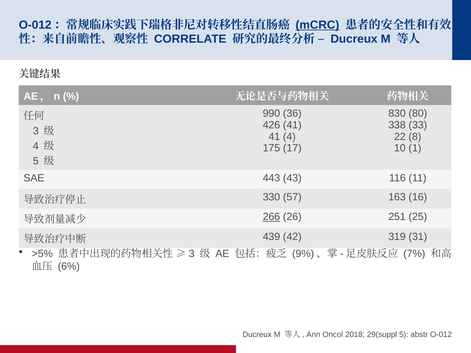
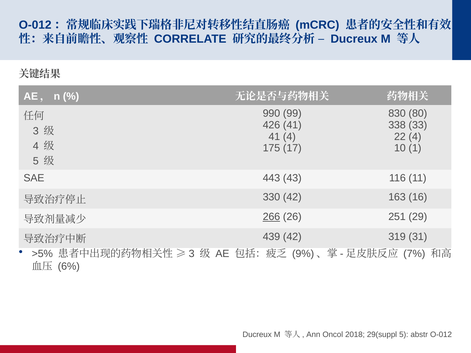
mCRC underline: present -> none
36: 36 -> 99
22 8: 8 -> 4
330 57: 57 -> 42
25: 25 -> 29
